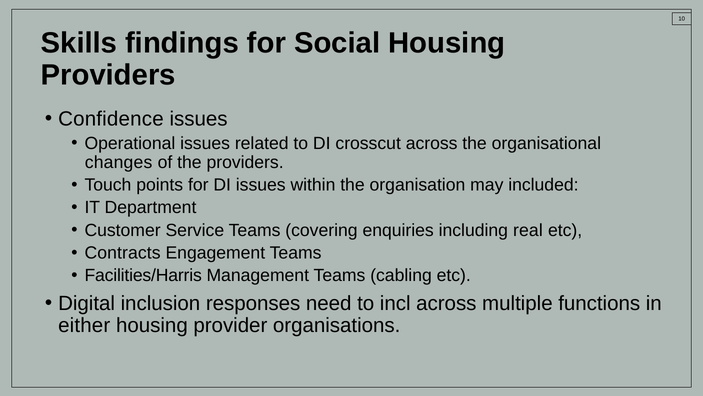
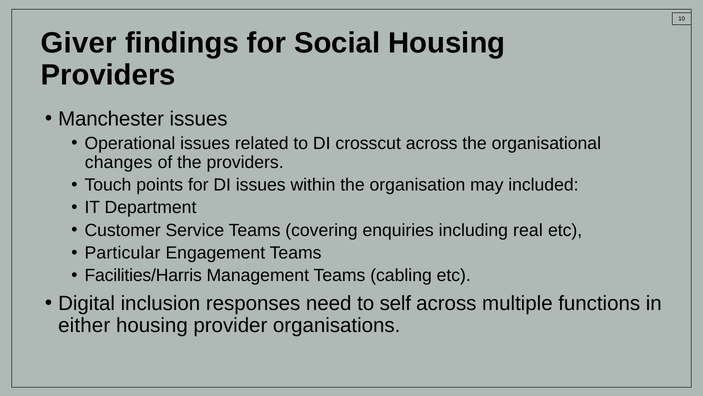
Skills: Skills -> Giver
Confidence: Confidence -> Manchester
Contracts: Contracts -> Particular
incl: incl -> self
